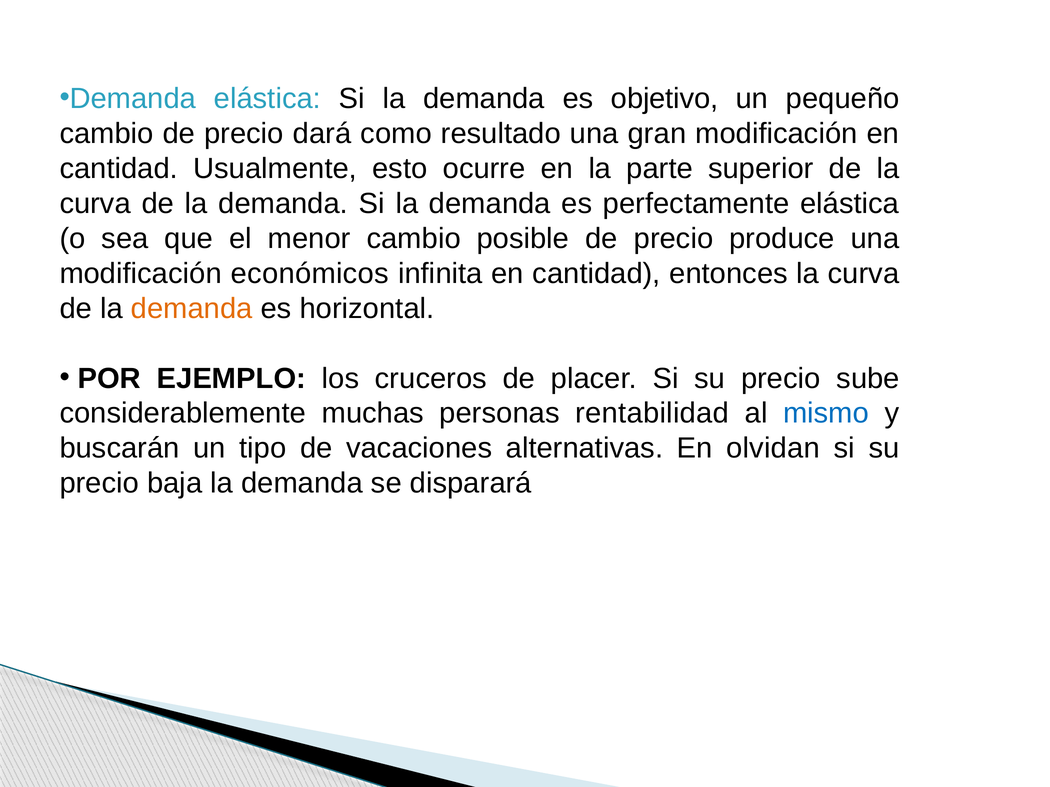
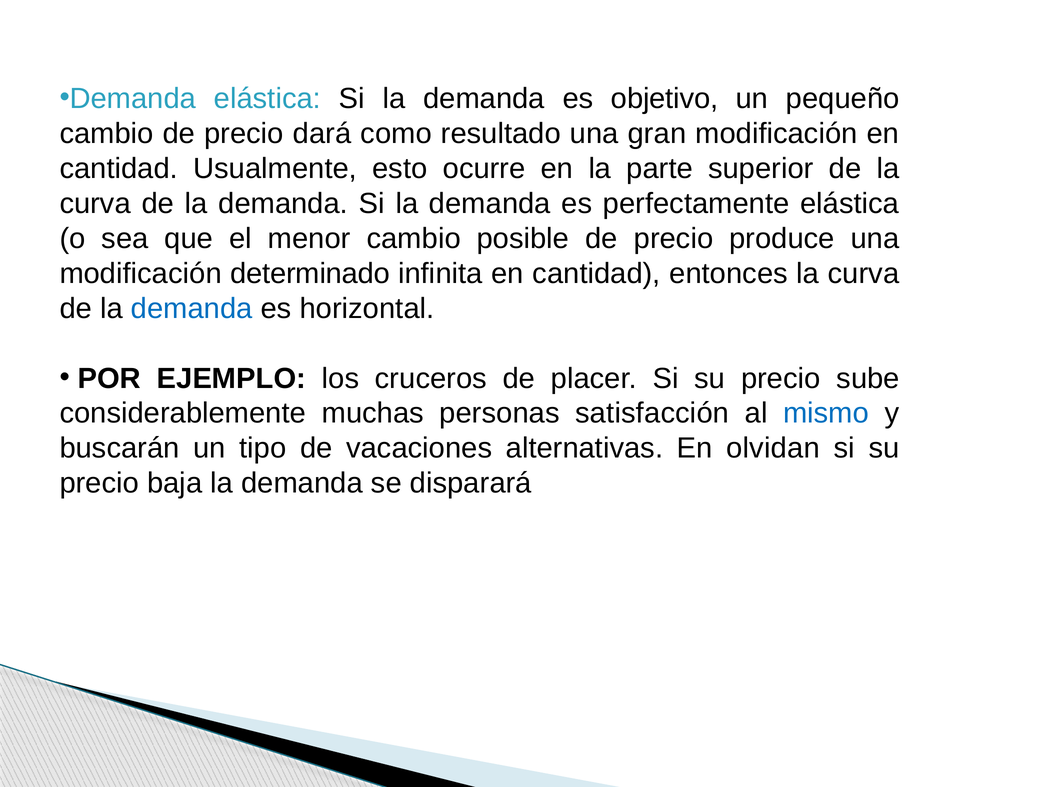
económicos: económicos -> determinado
demanda at (192, 309) colour: orange -> blue
rentabilidad: rentabilidad -> satisfacción
